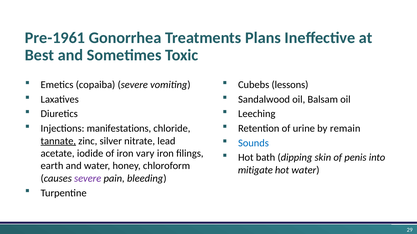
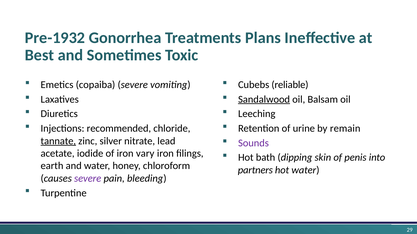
Pre-1961: Pre-1961 -> Pre-1932
lessons: lessons -> reliable
Sandalwood underline: none -> present
manifestations: manifestations -> recommended
Sounds colour: blue -> purple
mitigate: mitigate -> partners
